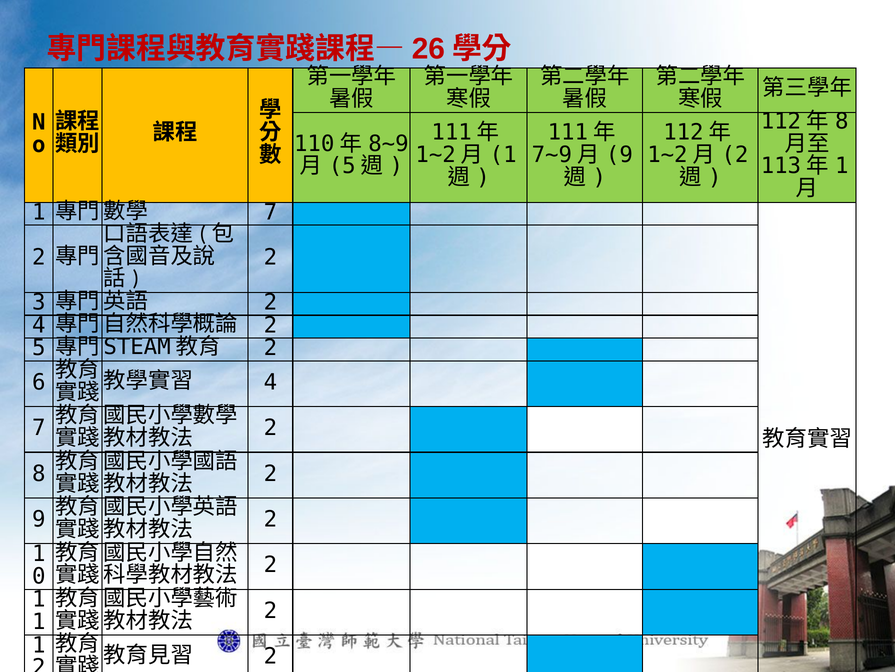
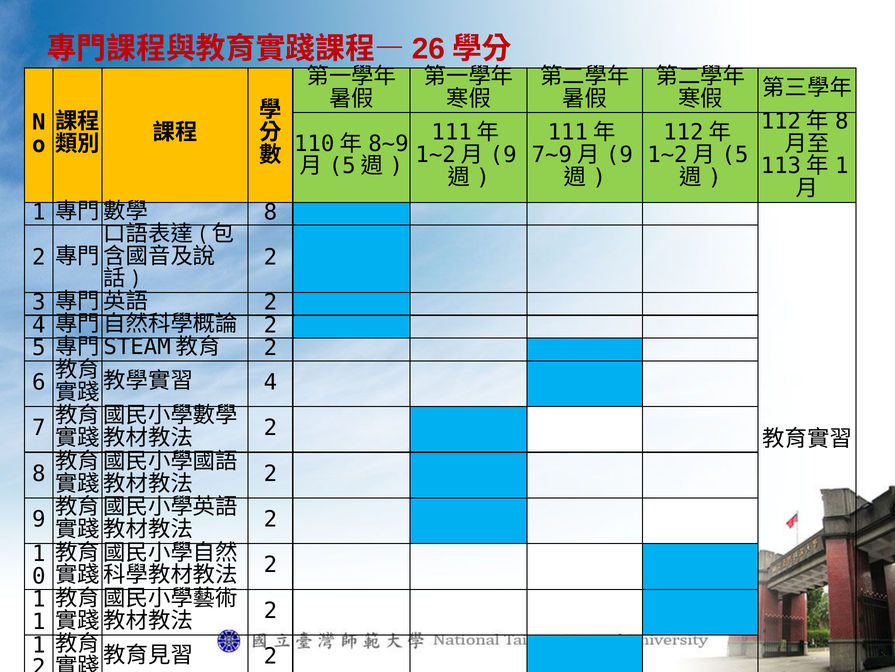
1 at (503, 155): 1 -> 9
2 at (735, 155): 2 -> 5
7 at (270, 212): 7 -> 8
